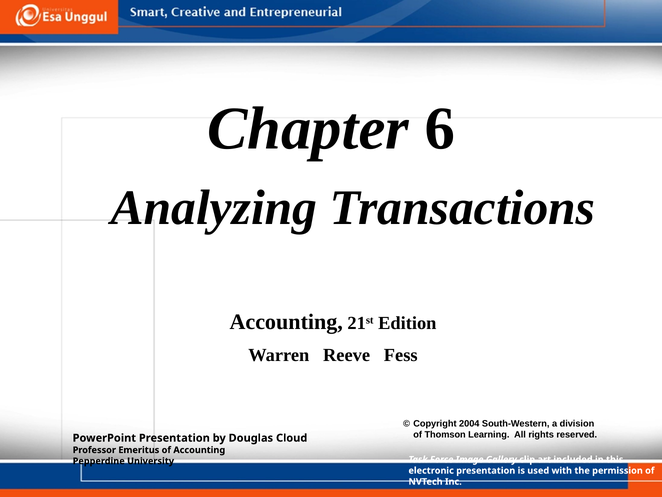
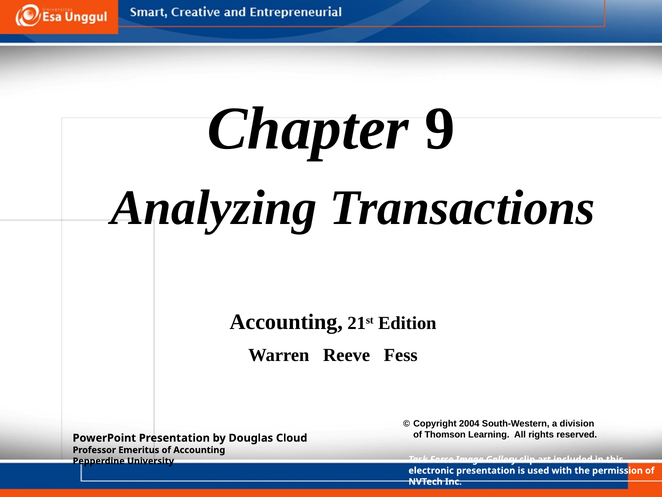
6: 6 -> 9
